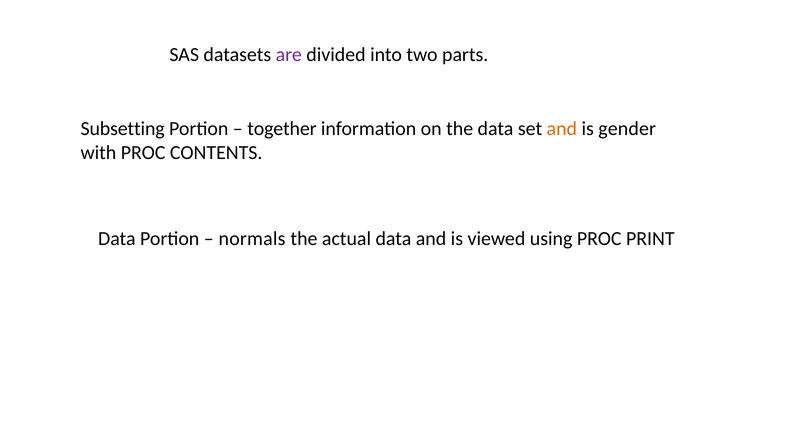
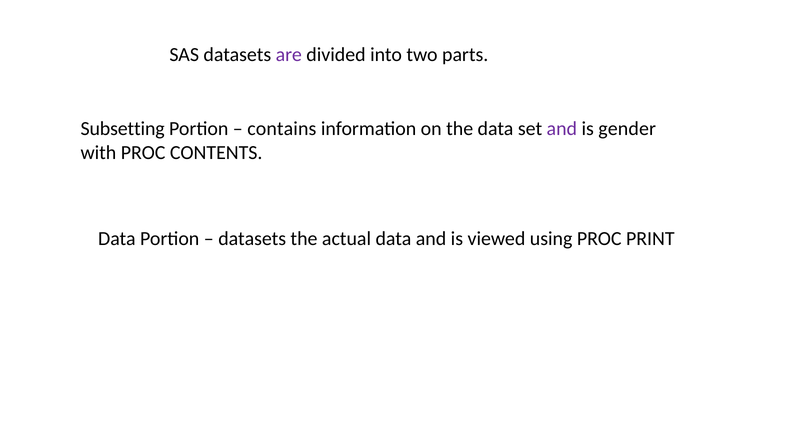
together: together -> contains
and at (562, 129) colour: orange -> purple
normals at (252, 239): normals -> datasets
